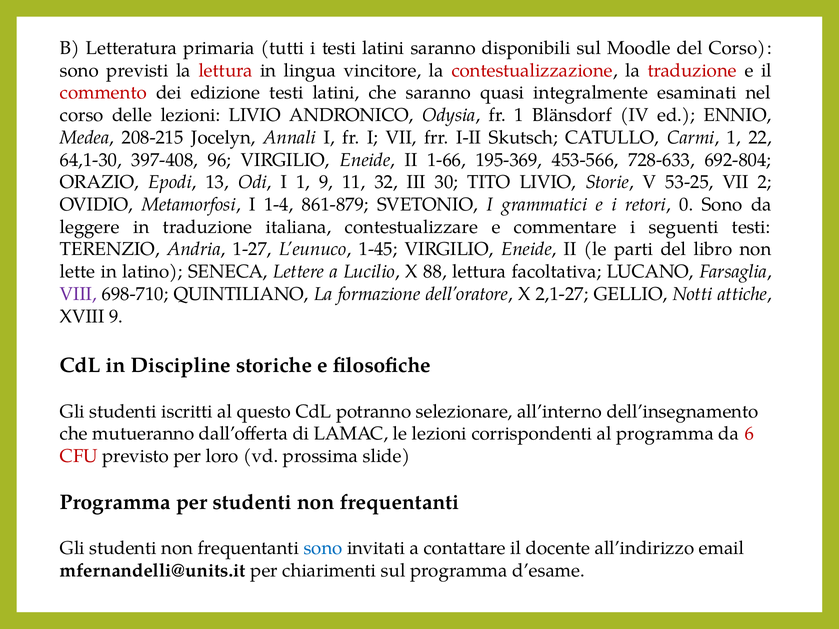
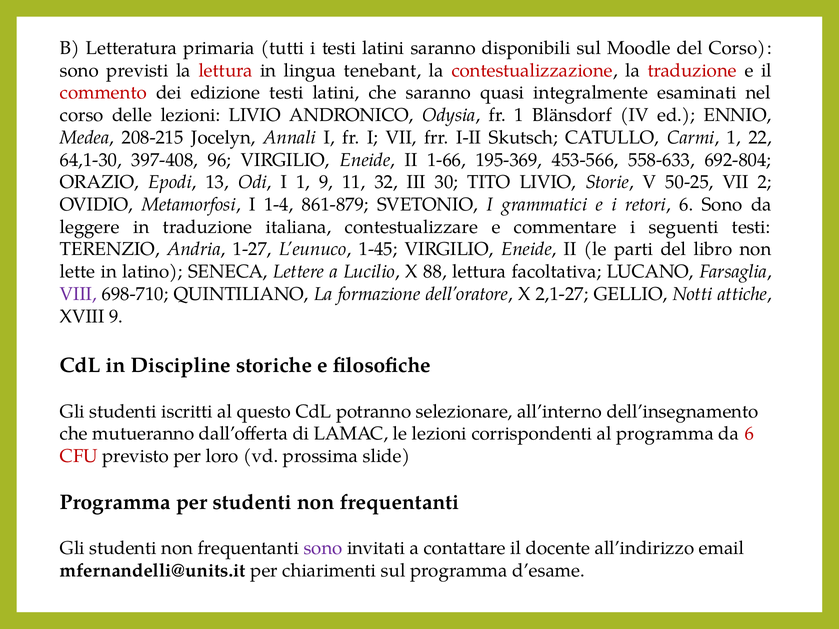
vincitore: vincitore -> tenebant
728-633: 728-633 -> 558-633
53-25: 53-25 -> 50-25
retori 0: 0 -> 6
sono at (323, 549) colour: blue -> purple
